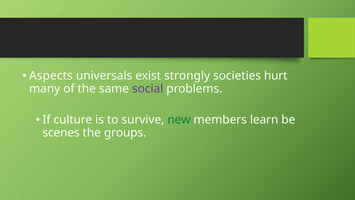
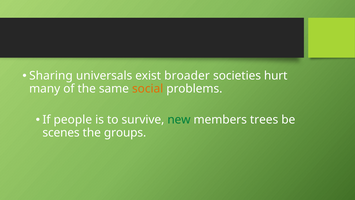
Aspects: Aspects -> Sharing
strongly: strongly -> broader
social colour: purple -> orange
culture: culture -> people
learn: learn -> trees
